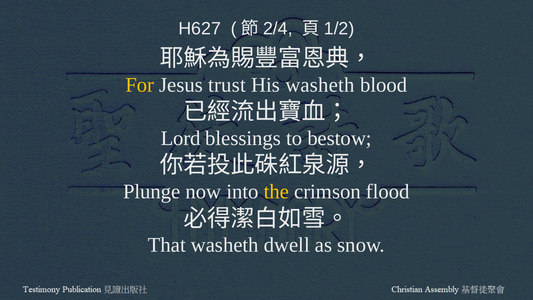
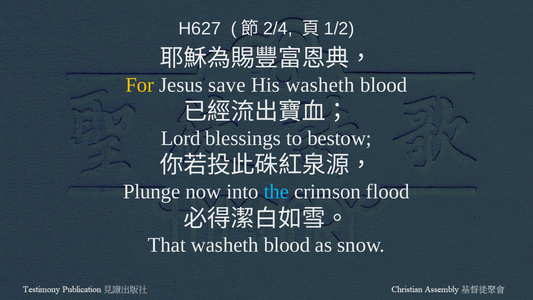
trust: trust -> save
the colour: yellow -> light blue
That washeth dwell: dwell -> blood
